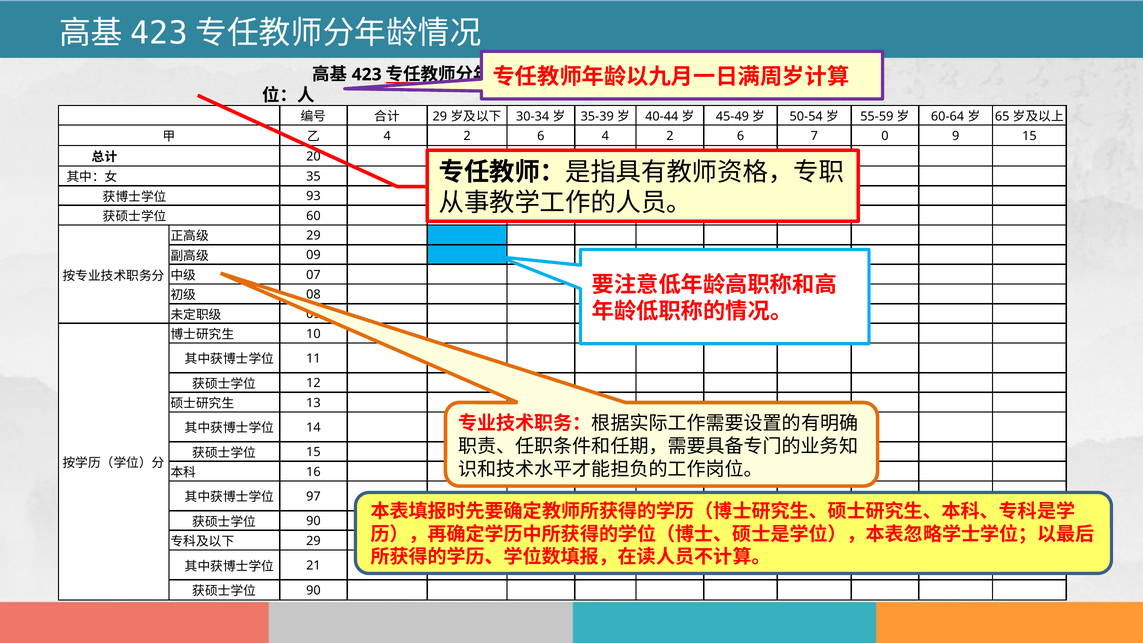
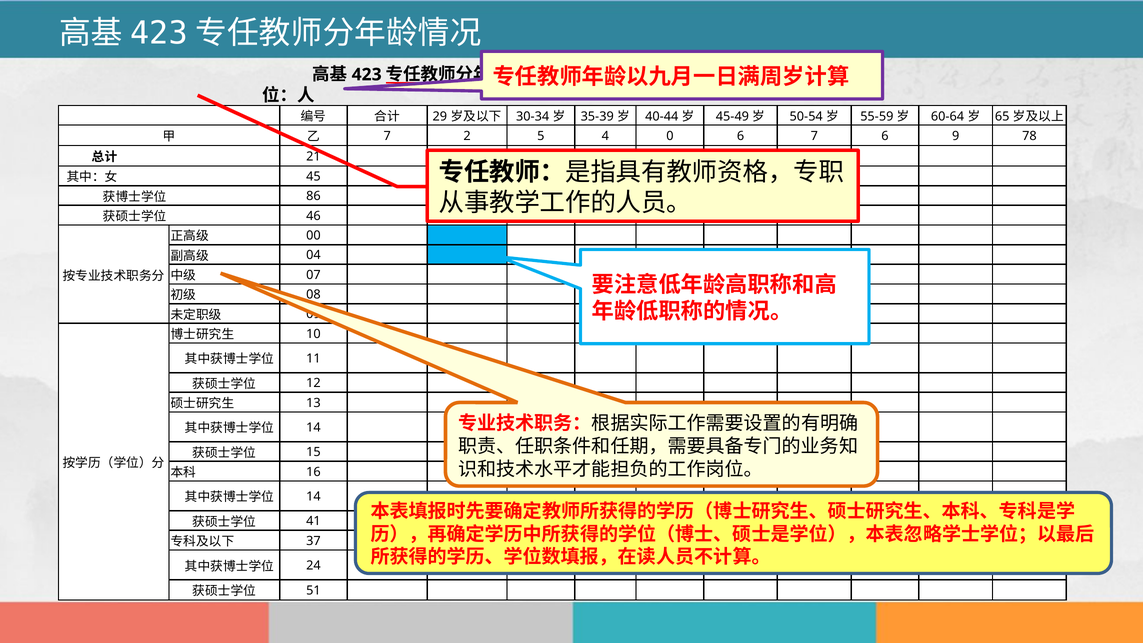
4 at (387, 136): 4 -> 7
6 at (541, 136): 6 -> 5
2 at (670, 136): 2 -> 0
7 0: 0 -> 6
9 15: 15 -> 78
20: 20 -> 21
35: 35 -> 45
93: 93 -> 86
60: 60 -> 46
29 at (313, 236): 29 -> 00
09 at (313, 255): 09 -> 04
97 at (313, 497): 97 -> 14
90 at (313, 521): 90 -> 41
29 at (313, 541): 29 -> 37
21: 21 -> 24
90 at (313, 591): 90 -> 51
